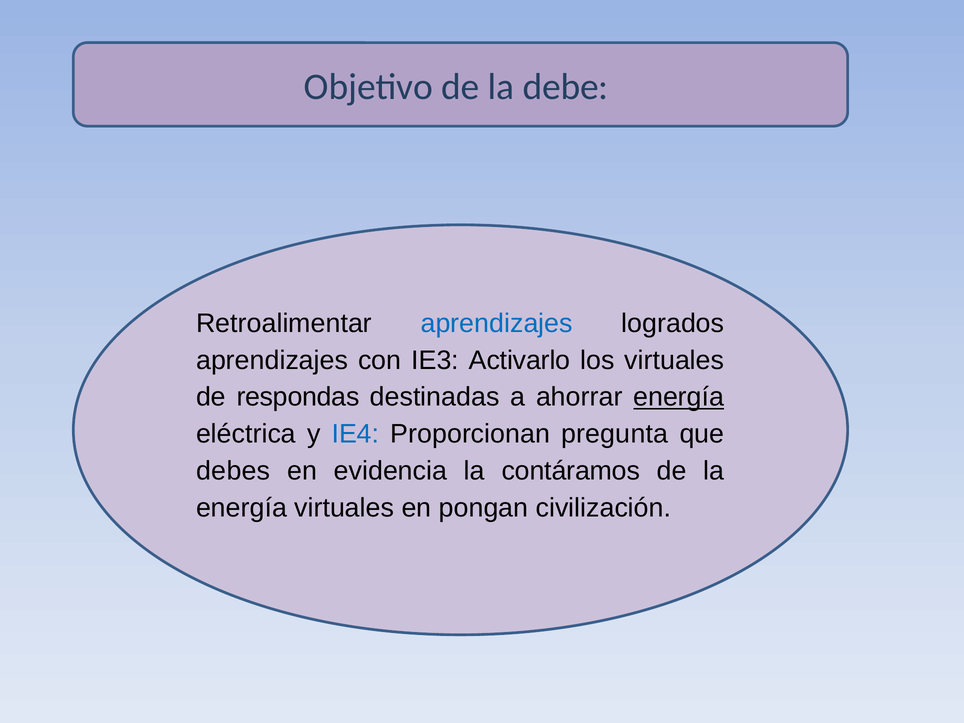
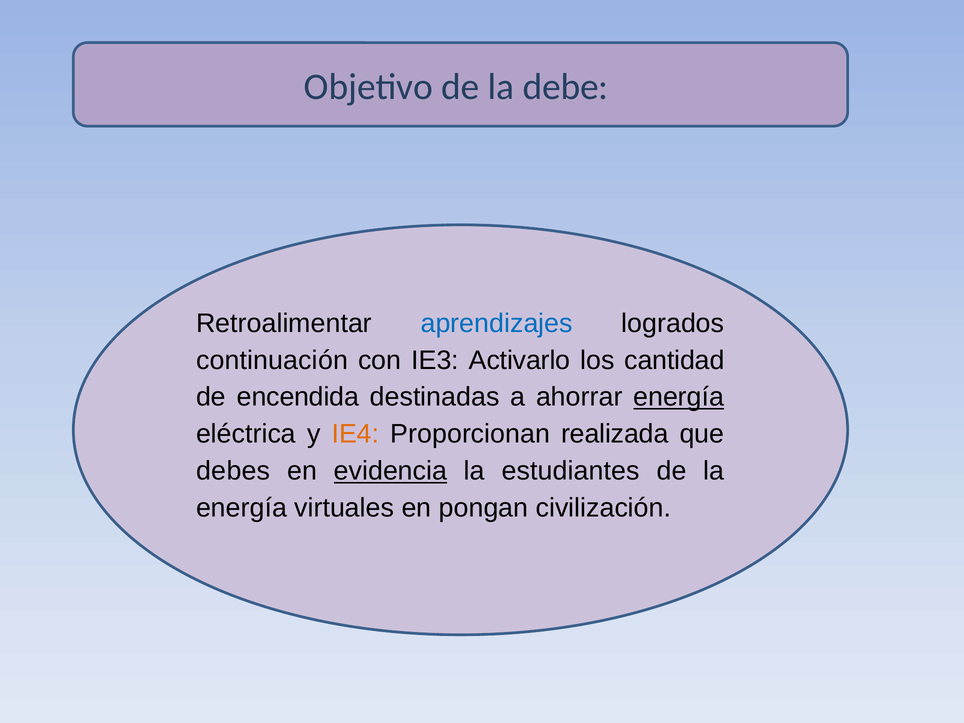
aprendizajes at (272, 360): aprendizajes -> continuación
los virtuales: virtuales -> cantidad
respondas: respondas -> encendida
IE4 colour: blue -> orange
pregunta: pregunta -> realizada
evidencia underline: none -> present
contáramos: contáramos -> estudiantes
